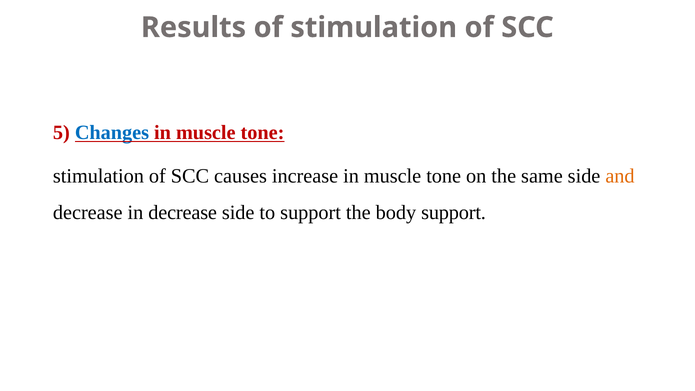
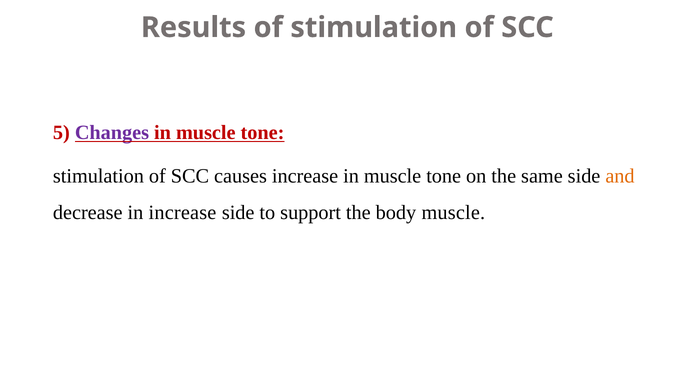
Changes colour: blue -> purple
in decrease: decrease -> increase
body support: support -> muscle
